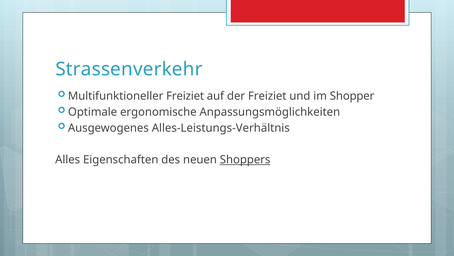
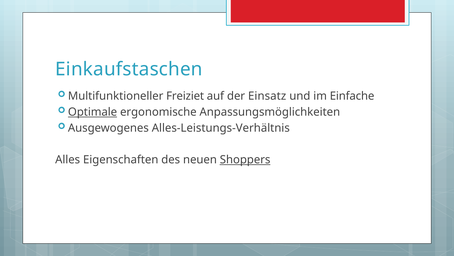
Strassenverkehr: Strassenverkehr -> Einkaufstaschen
der Freiziet: Freiziet -> Einsatz
Shopper: Shopper -> Einfache
Optimale underline: none -> present
